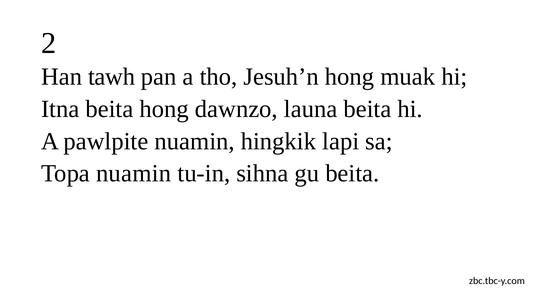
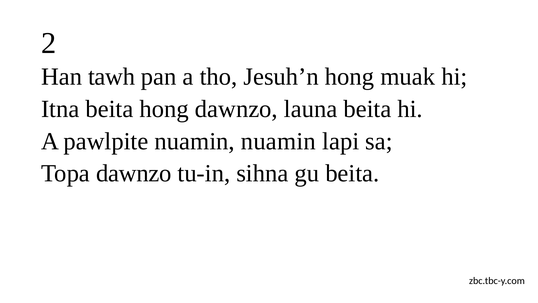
nuamin hingkik: hingkik -> nuamin
Topa nuamin: nuamin -> dawnzo
